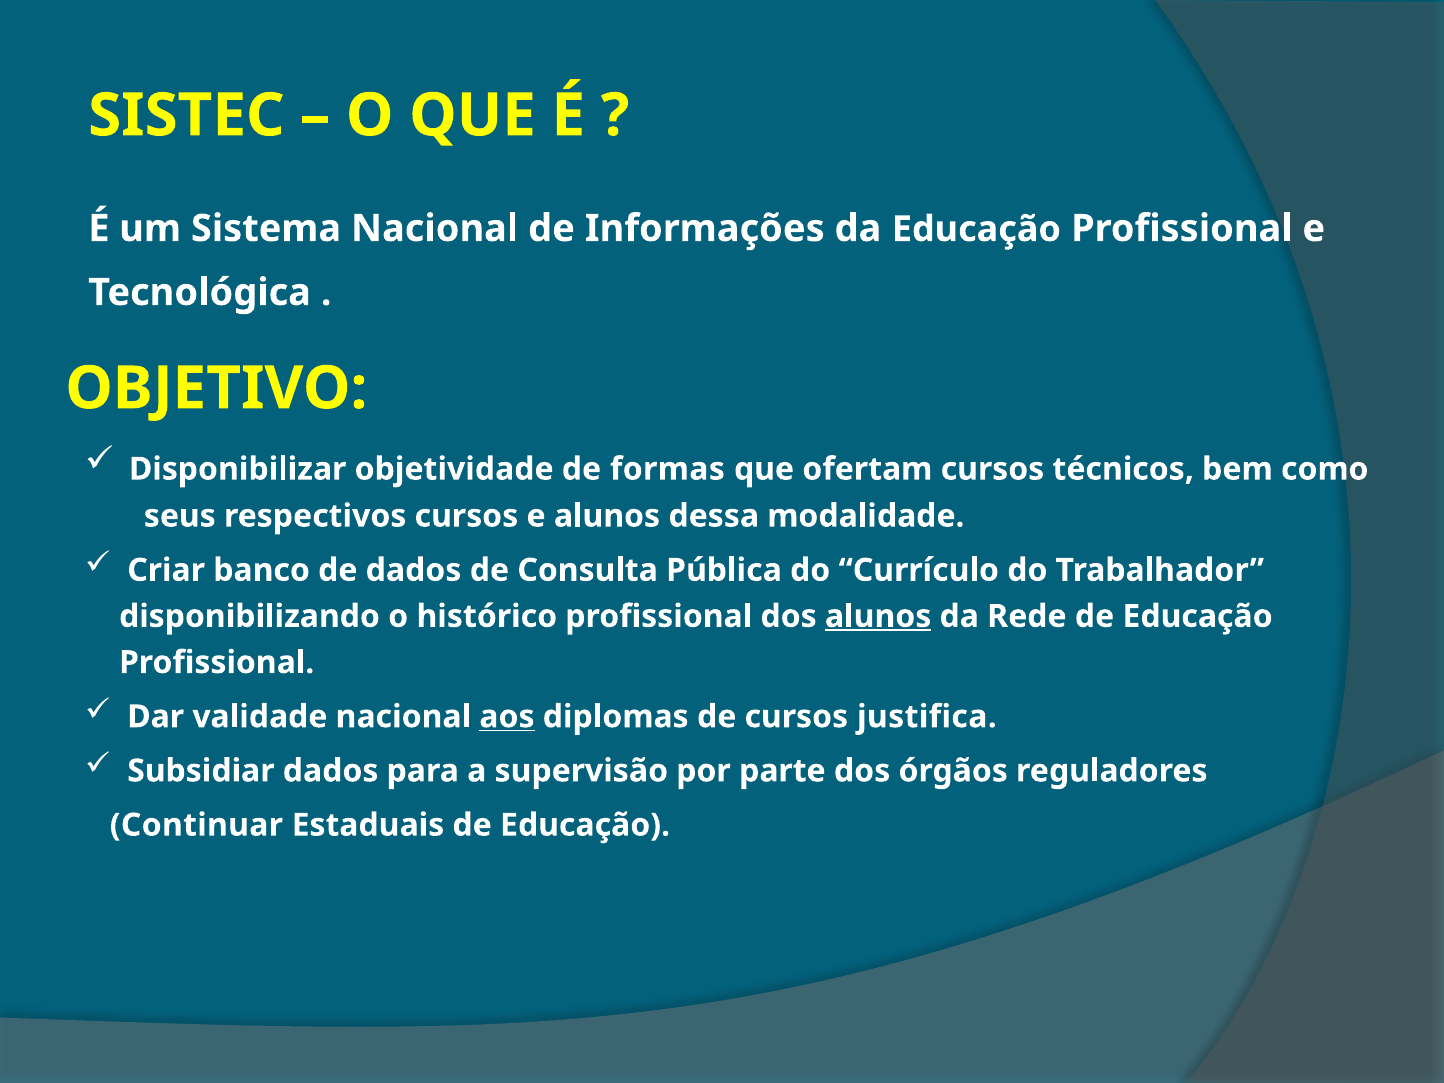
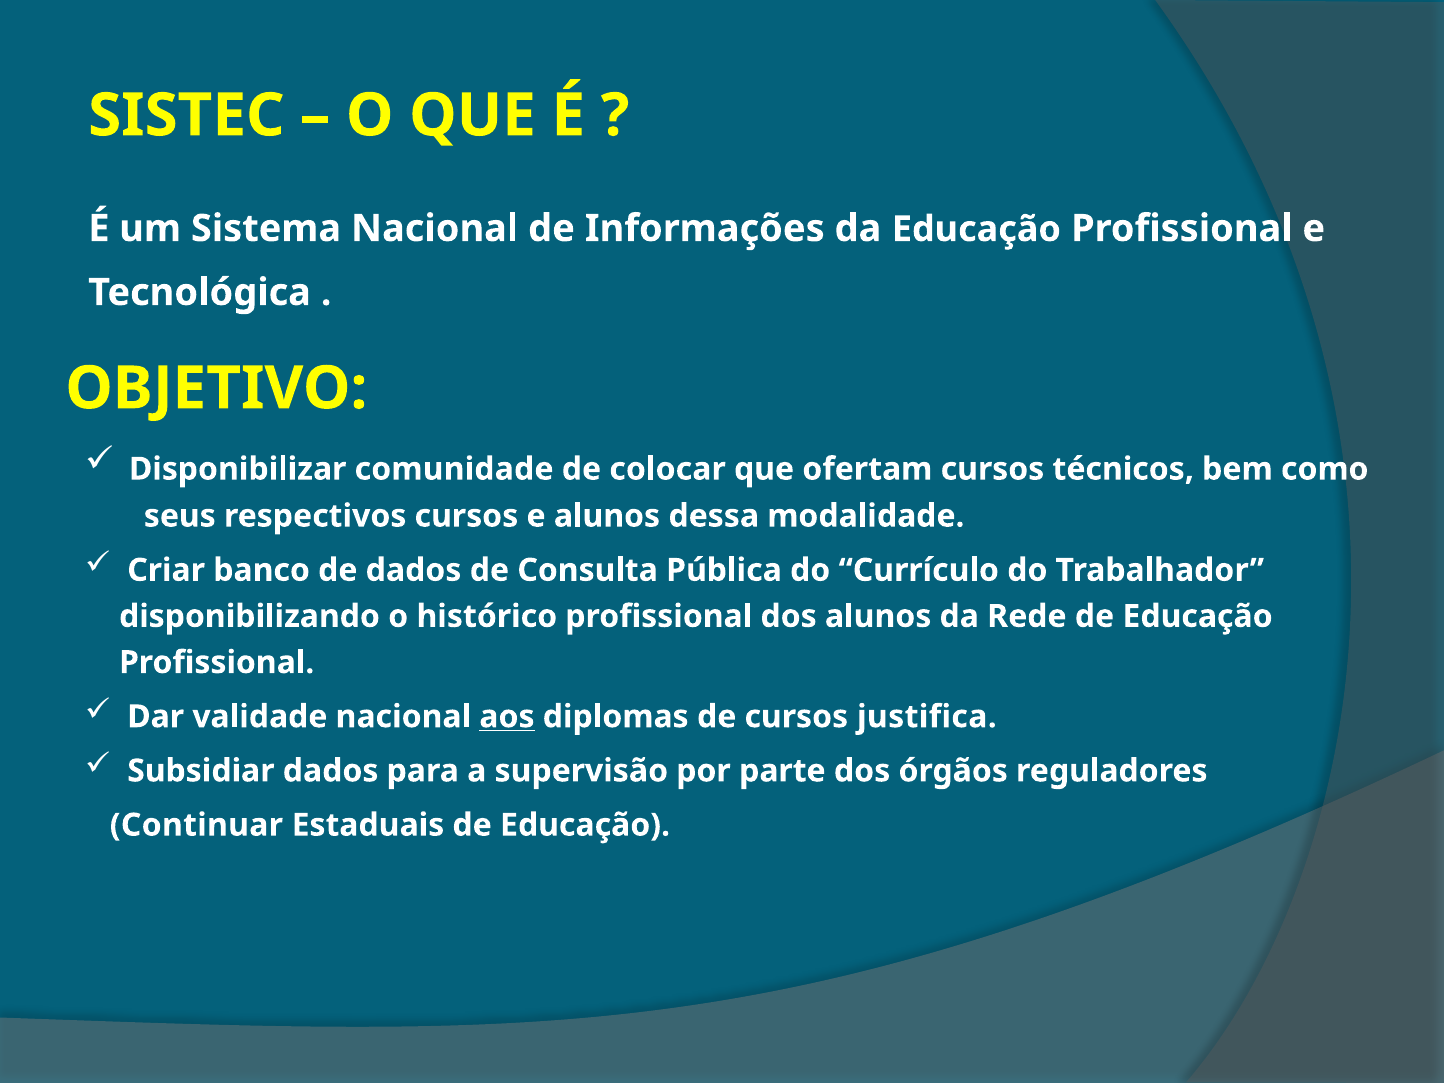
objetividade: objetividade -> comunidade
formas: formas -> colocar
alunos at (878, 616) underline: present -> none
